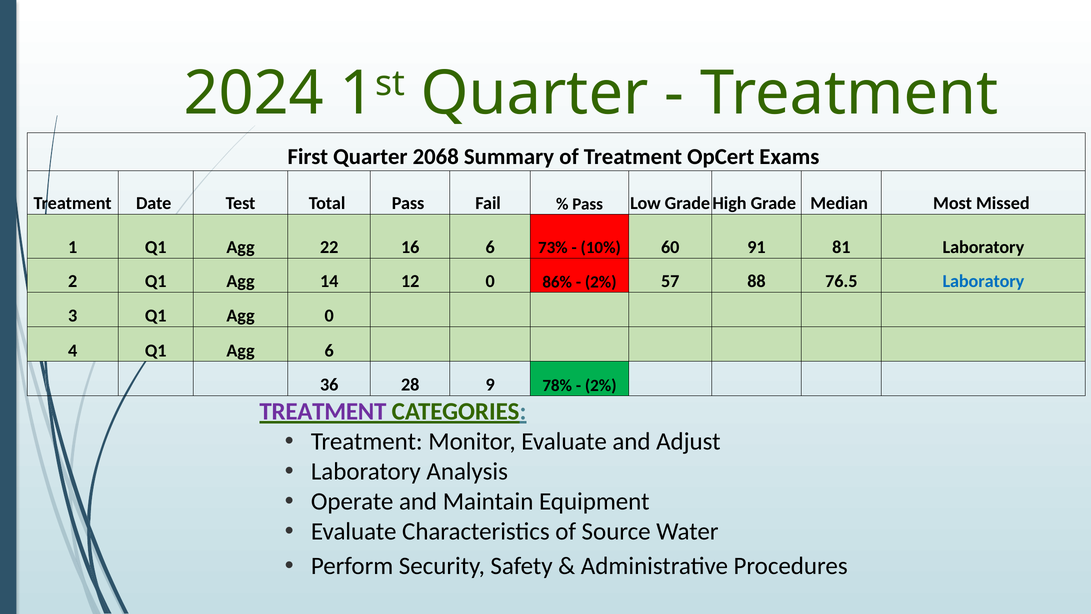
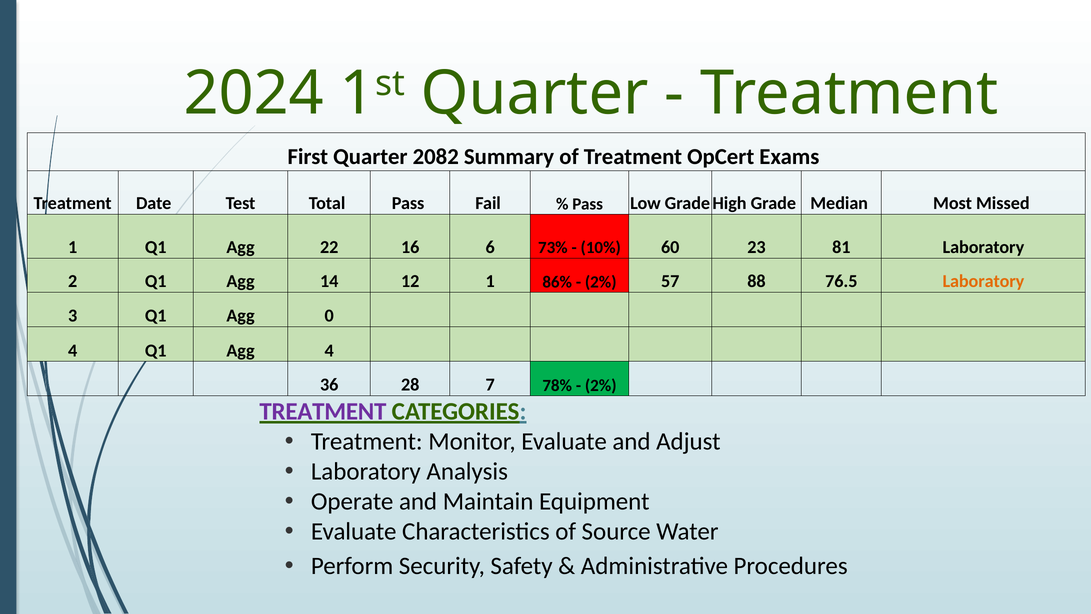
2068: 2068 -> 2082
91: 91 -> 23
12 0: 0 -> 1
Laboratory at (983, 281) colour: blue -> orange
Agg 6: 6 -> 4
9: 9 -> 7
